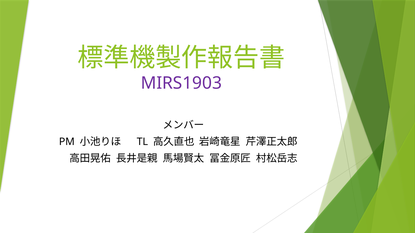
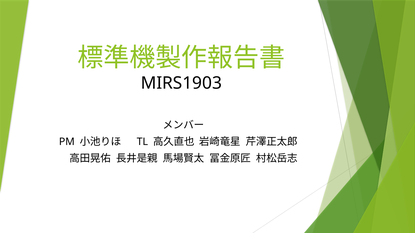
MIRS1903 colour: purple -> black
